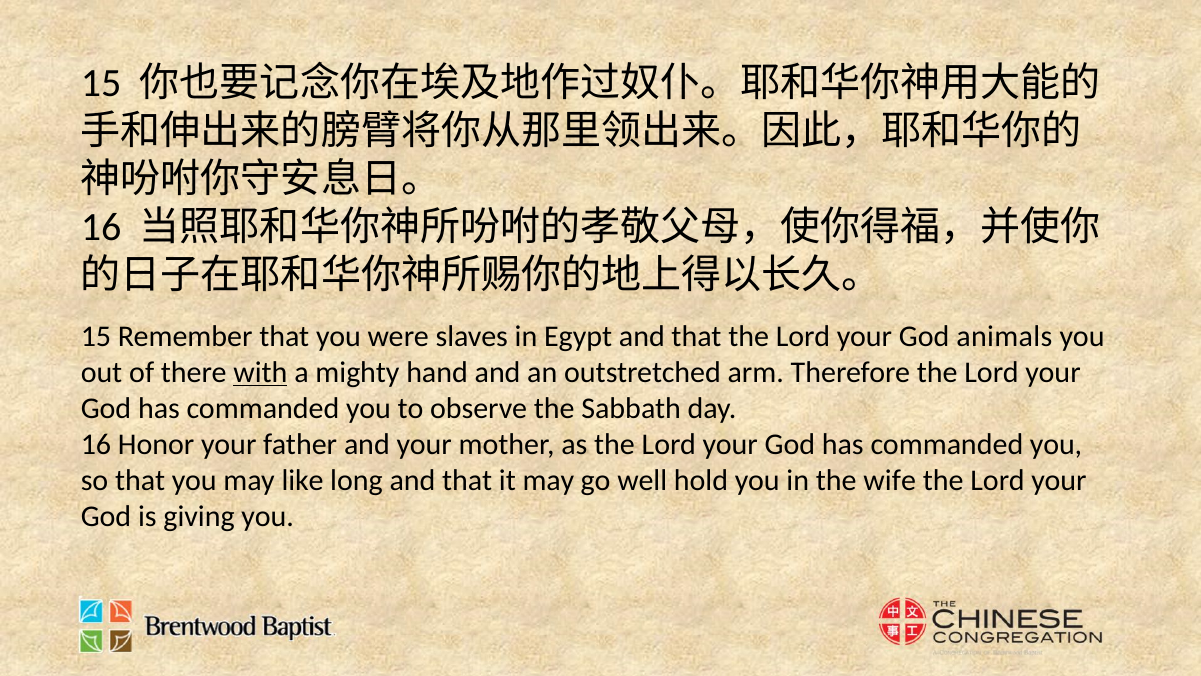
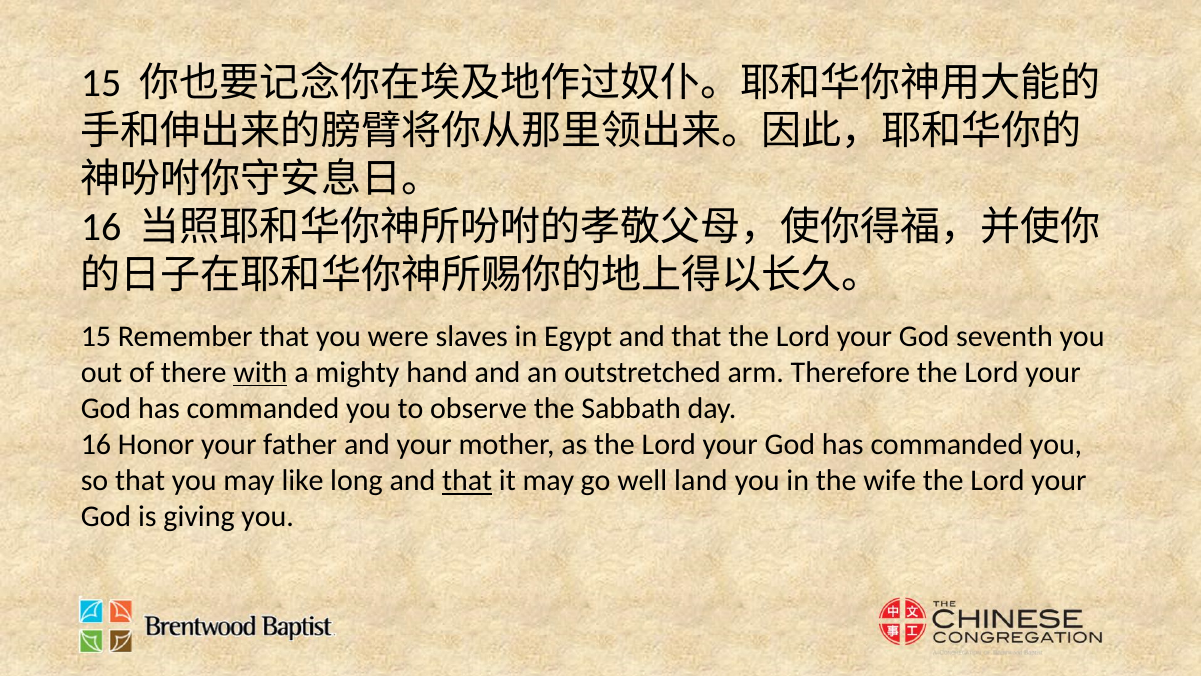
animals: animals -> seventh
that at (467, 480) underline: none -> present
hold: hold -> land
